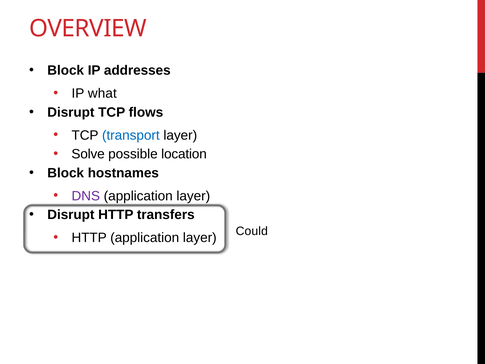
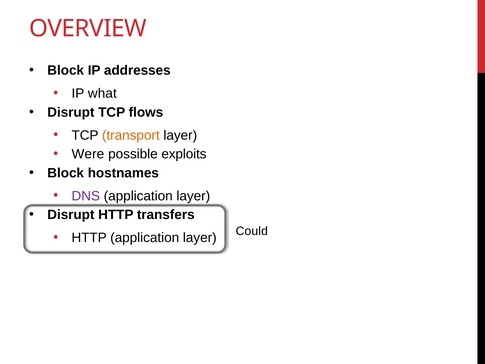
transport colour: blue -> orange
Solve: Solve -> Were
location: location -> exploits
